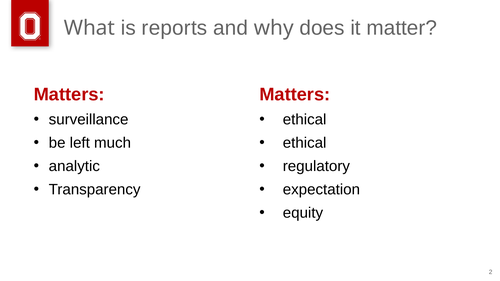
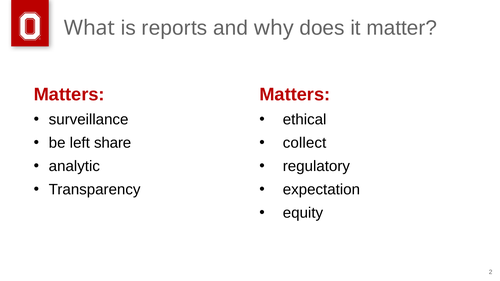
much: much -> share
ethical at (305, 143): ethical -> collect
